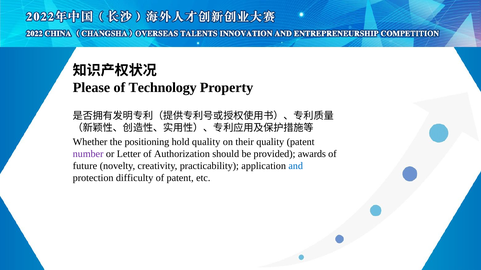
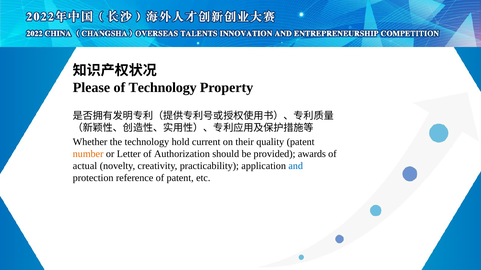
the positioning: positioning -> technology
hold quality: quality -> current
number colour: purple -> orange
future: future -> actual
difficulty: difficulty -> reference
